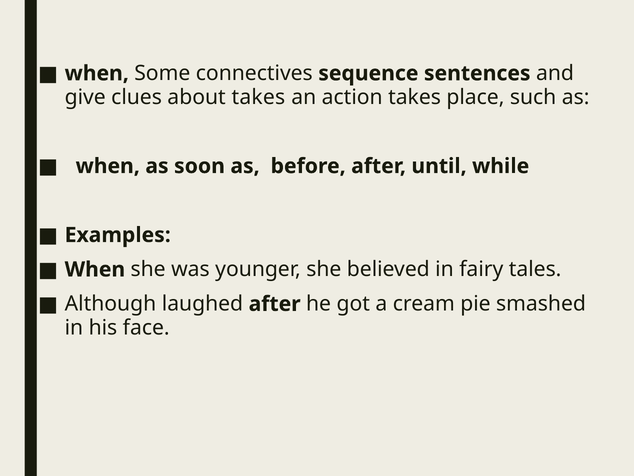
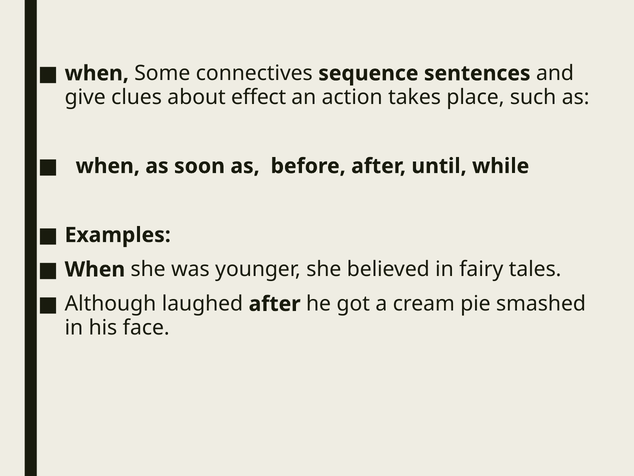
about takes: takes -> effect
